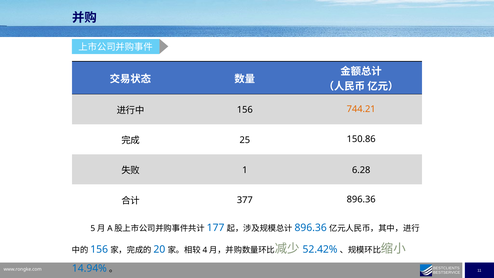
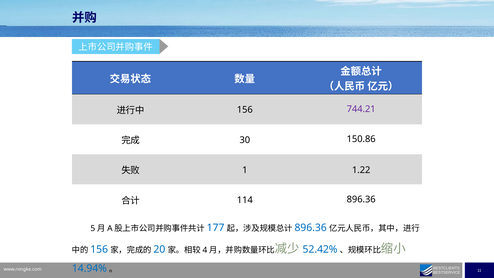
744.21 colour: orange -> purple
25: 25 -> 30
6.28: 6.28 -> 1.22
377: 377 -> 114
